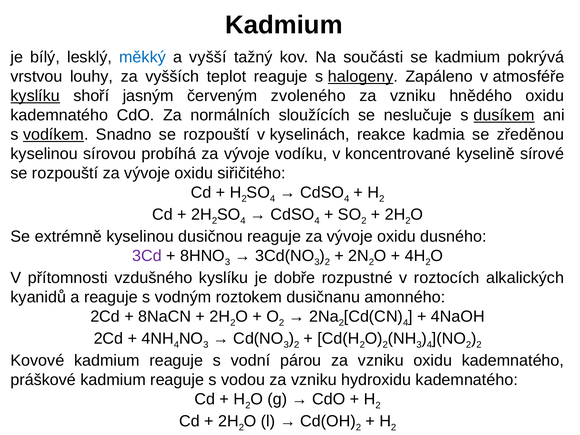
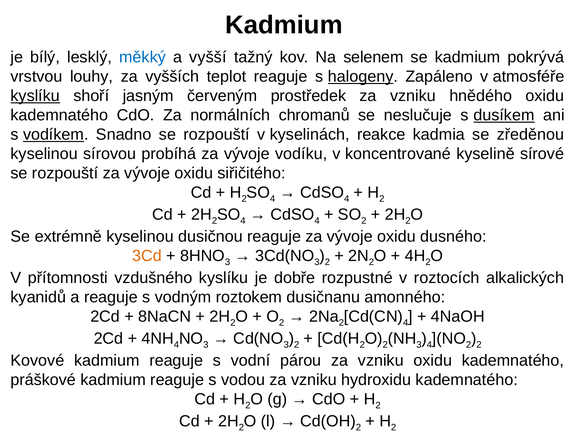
součásti: součásti -> selenem
zvoleného: zvoleného -> prostředek
sloužících: sloužících -> chromanů
3Cd colour: purple -> orange
